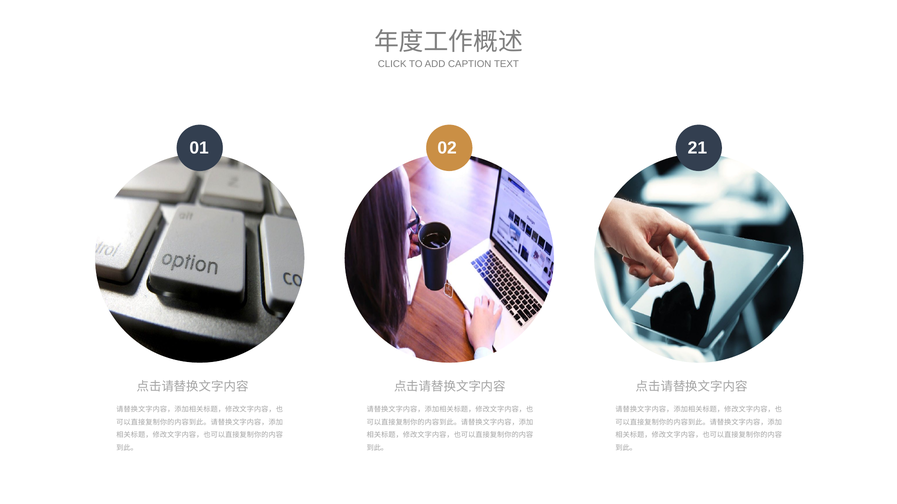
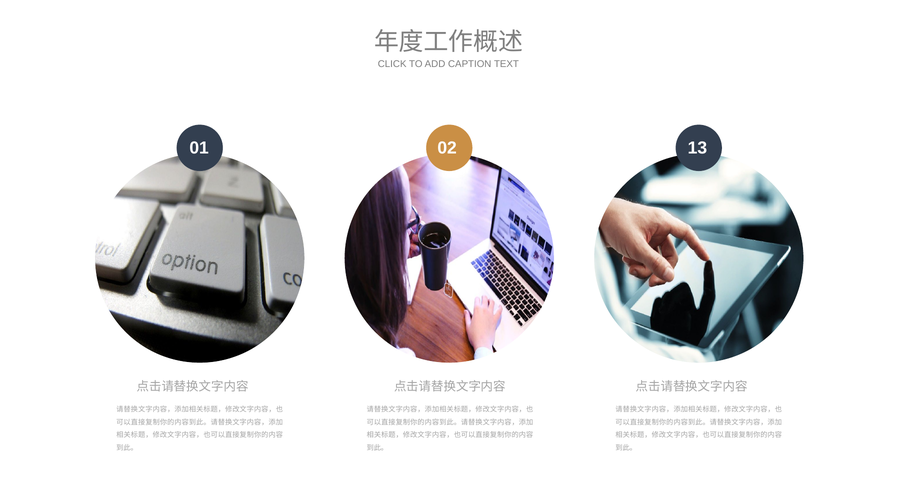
21: 21 -> 13
